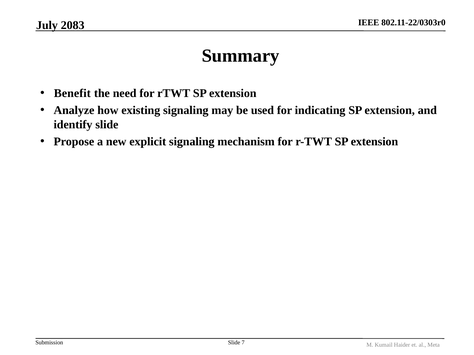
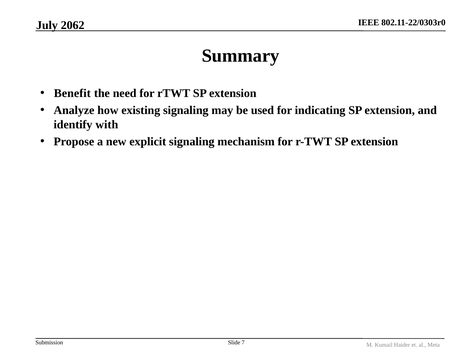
2083: 2083 -> 2062
identify slide: slide -> with
